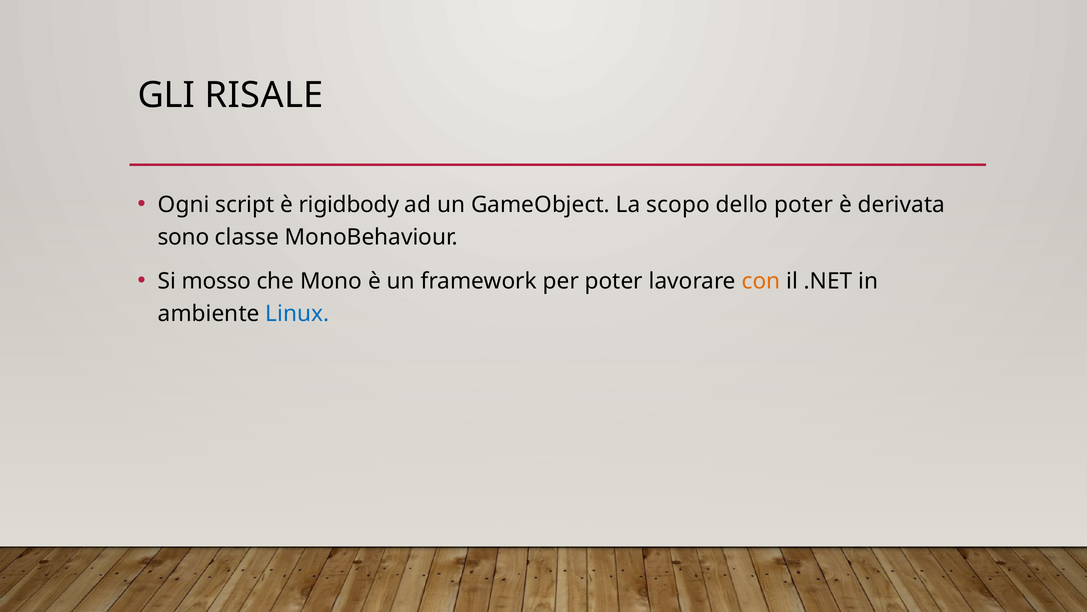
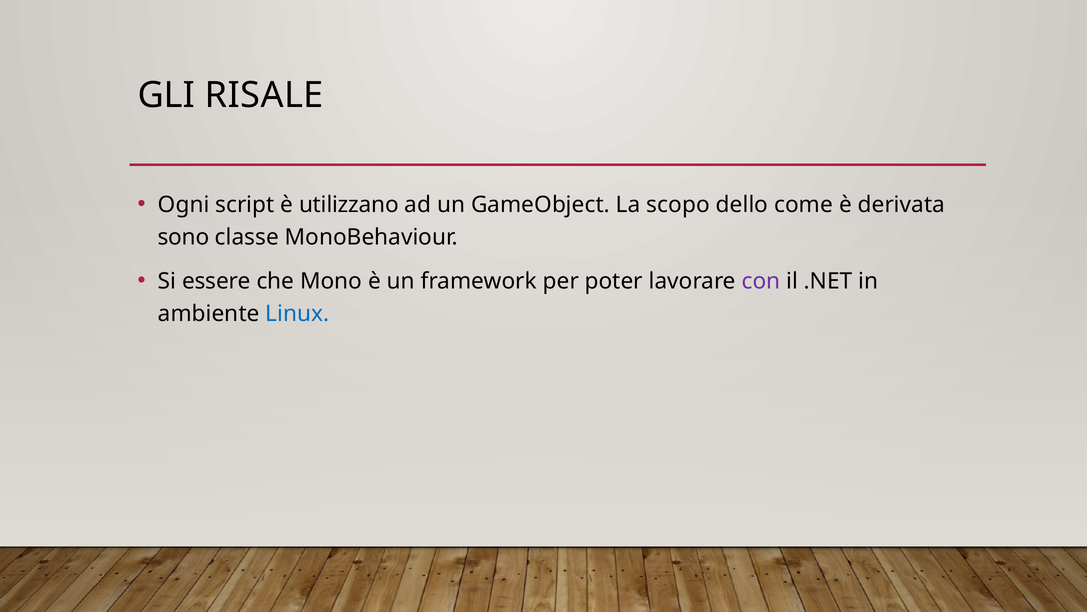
rigidbody: rigidbody -> utilizzano
dello poter: poter -> come
mosso: mosso -> essere
con colour: orange -> purple
